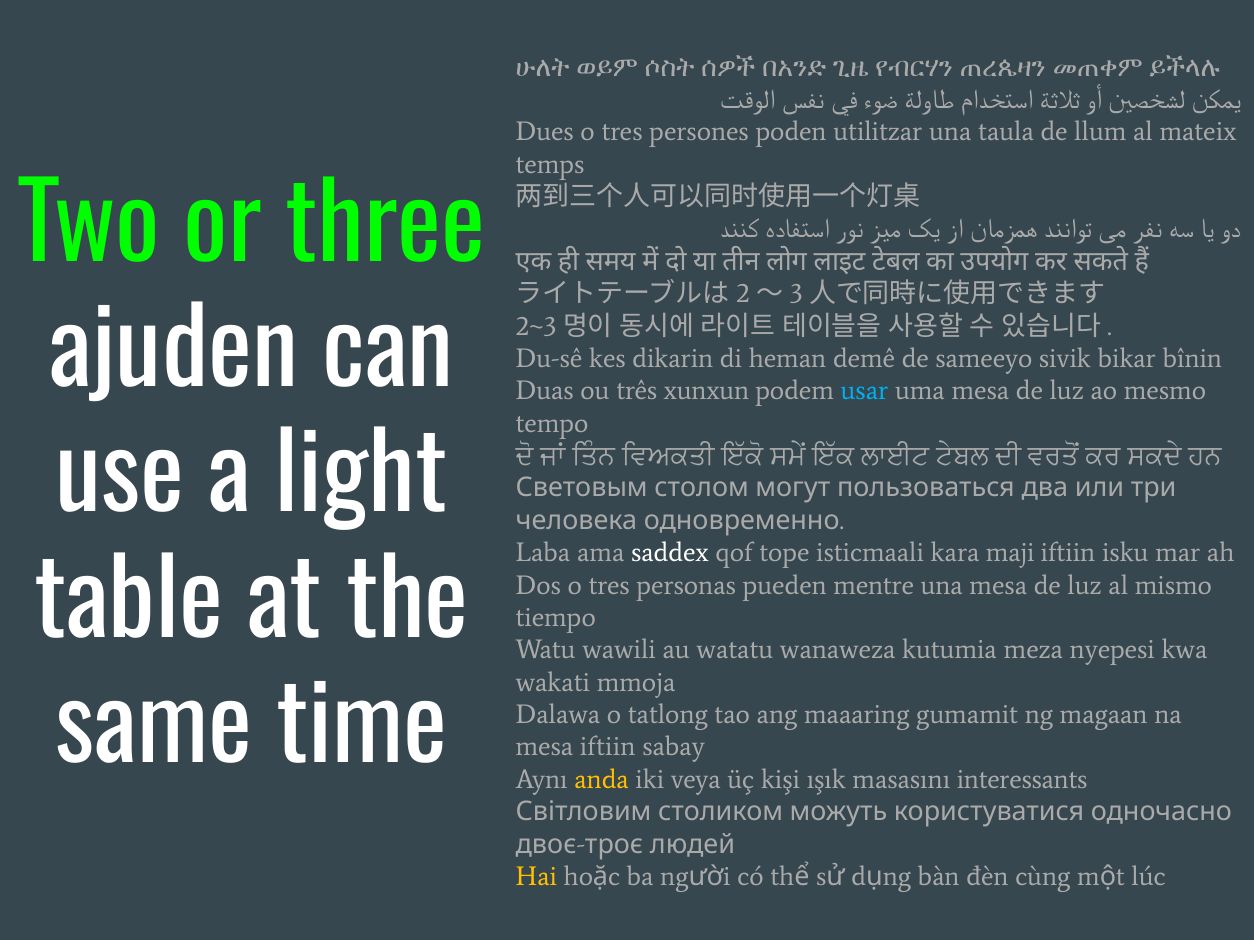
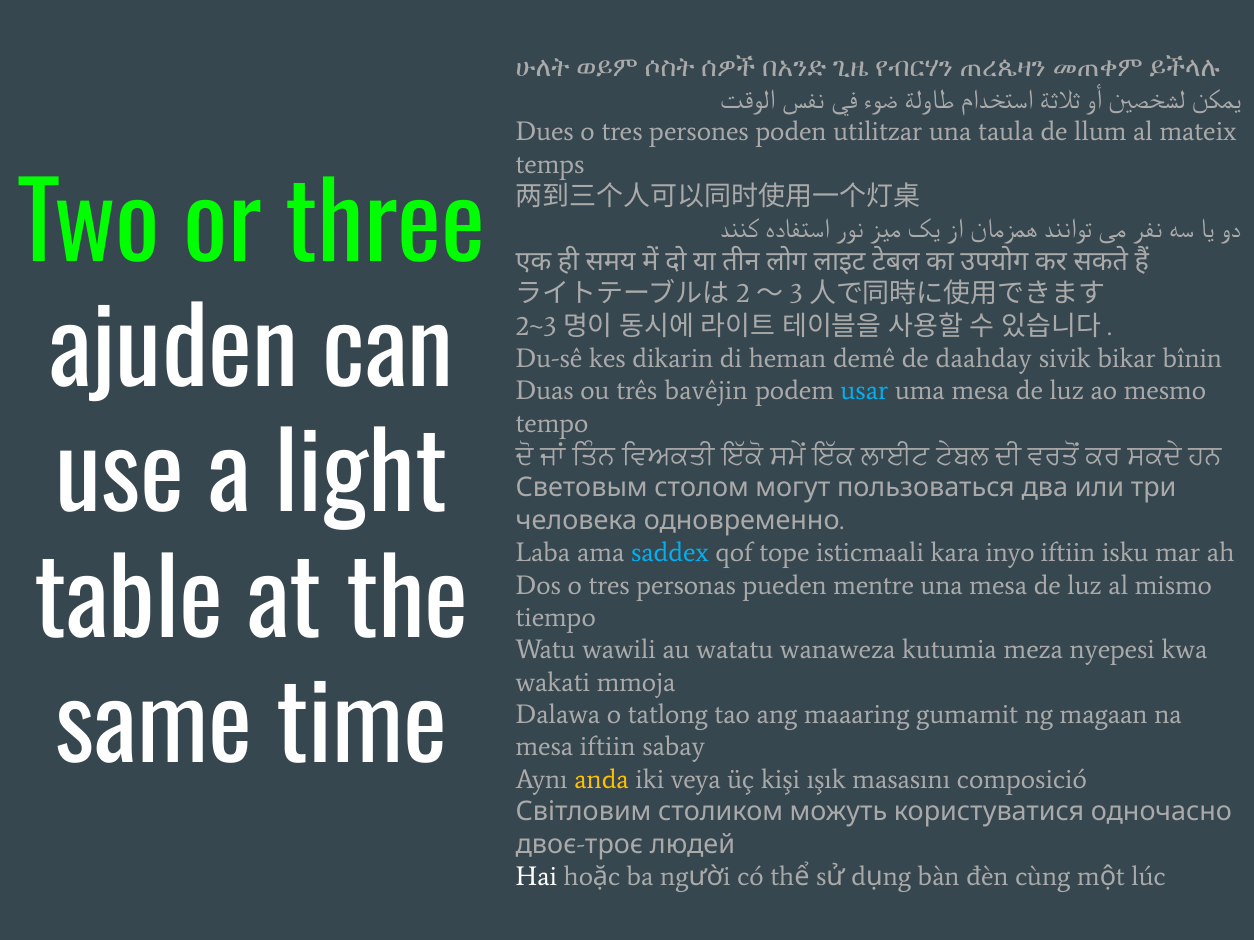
sameeyo: sameeyo -> daahday
xunxun: xunxun -> bavêjin
saddex colour: white -> light blue
maji: maji -> inyo
interessants: interessants -> composició
Hai colour: yellow -> white
